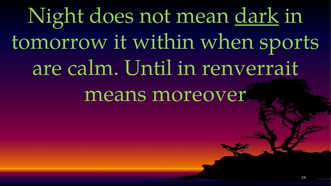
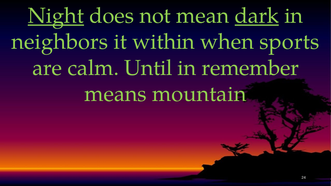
Night underline: none -> present
tomorrow: tomorrow -> neighbors
renverrait: renverrait -> remember
moreover: moreover -> mountain
